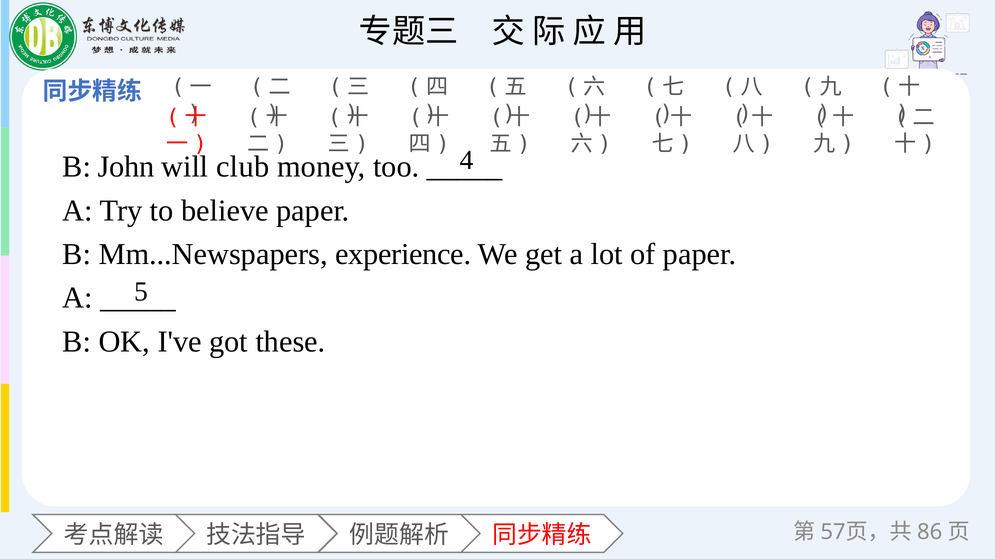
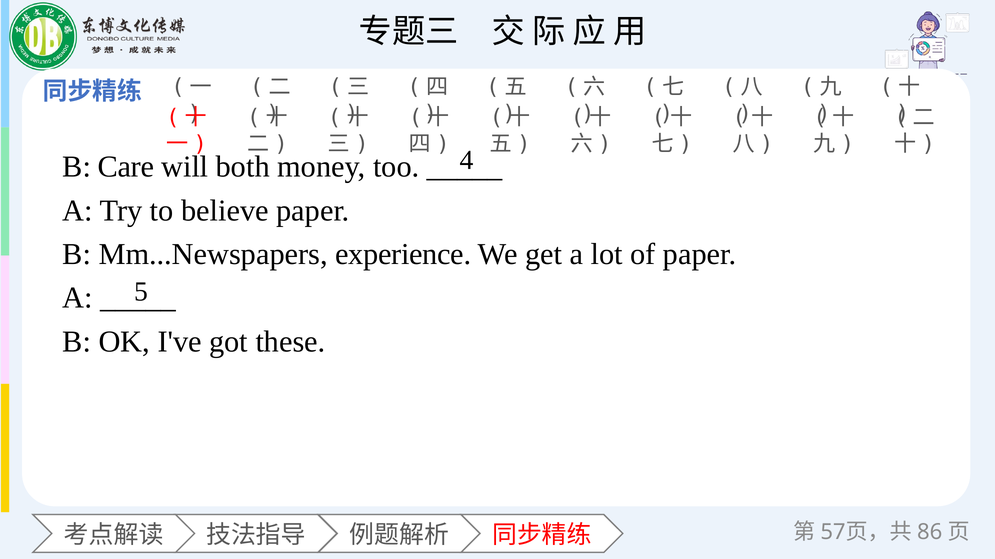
John: John -> Care
club: club -> both
